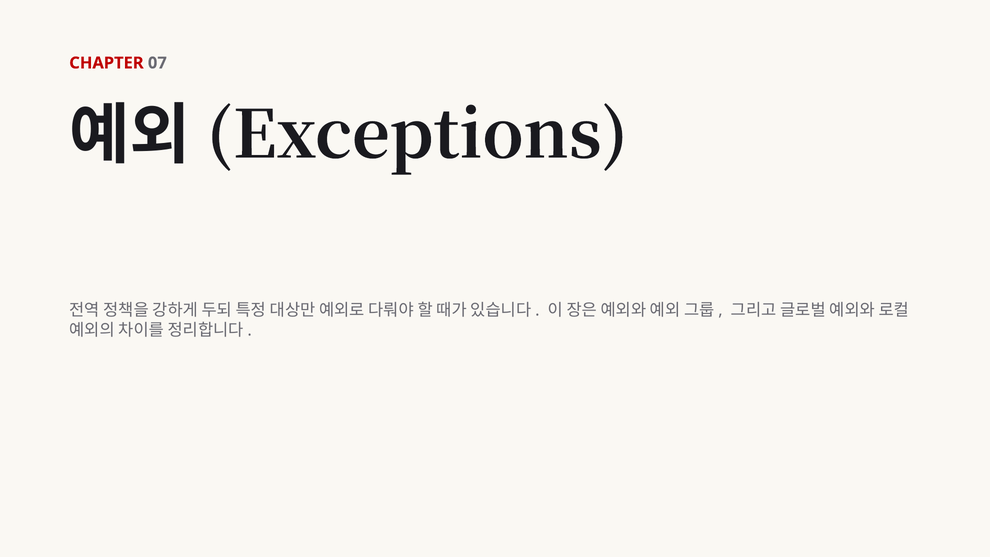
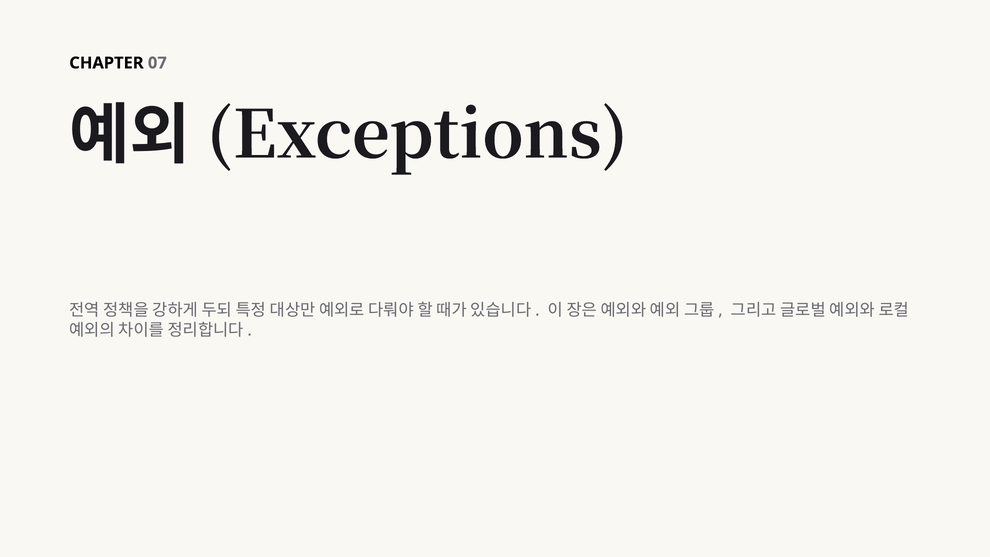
CHAPTER colour: red -> black
